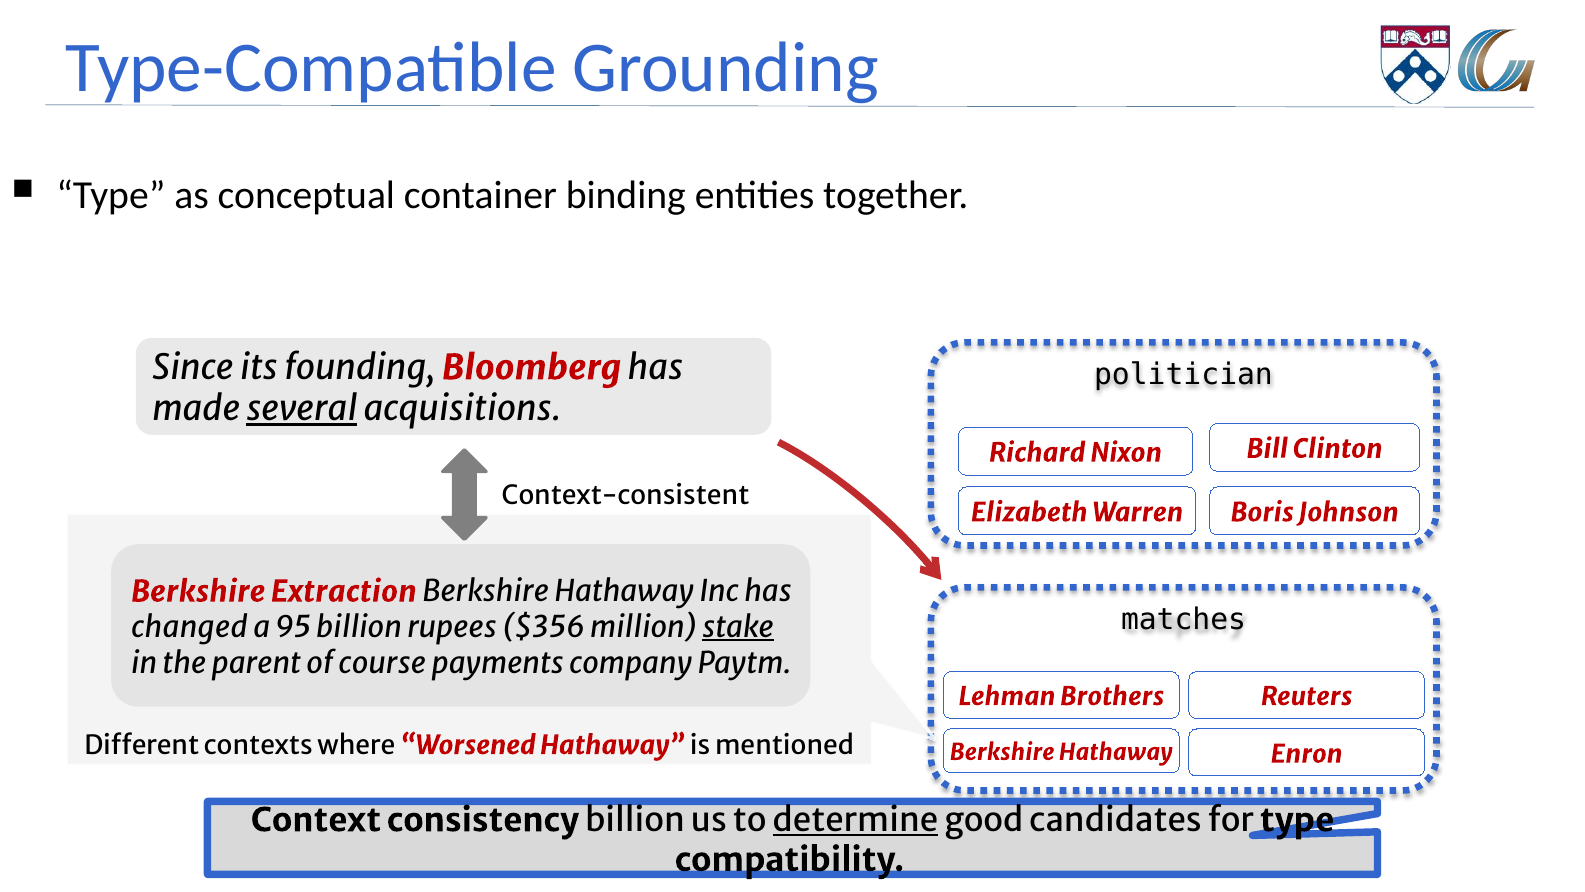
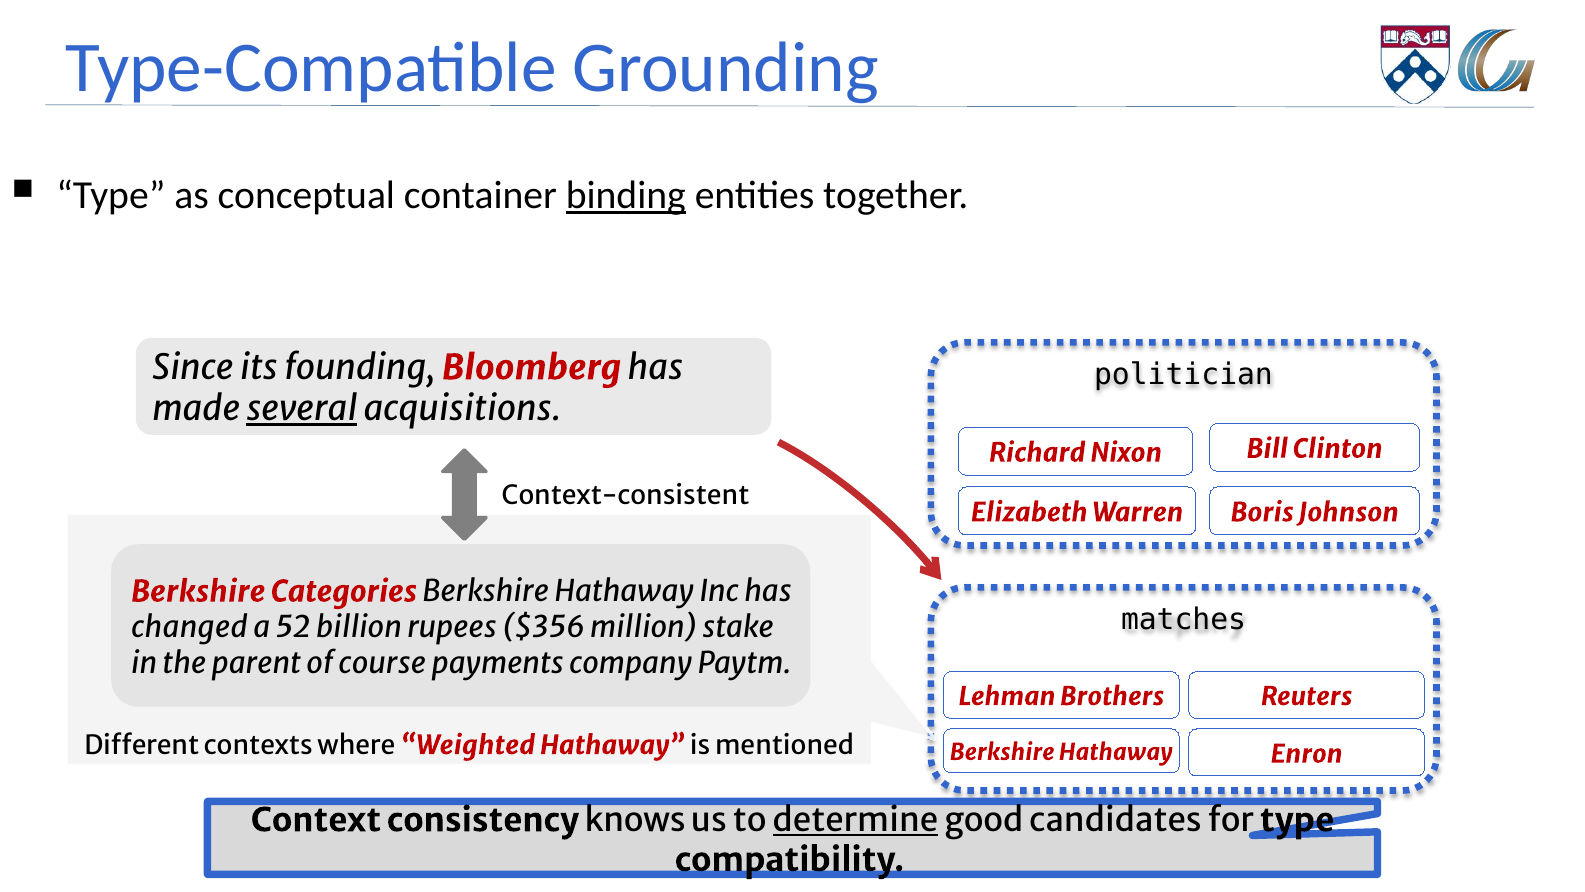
binding underline: none -> present
Extraction: Extraction -> Categories
95: 95 -> 52
stake underline: present -> none
Worsened: Worsened -> Weighted
consistency billion: billion -> knows
